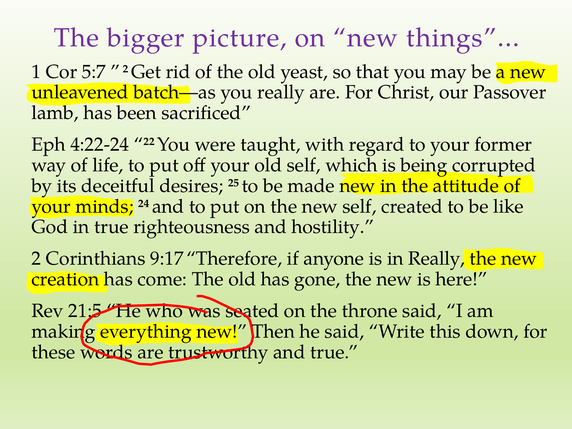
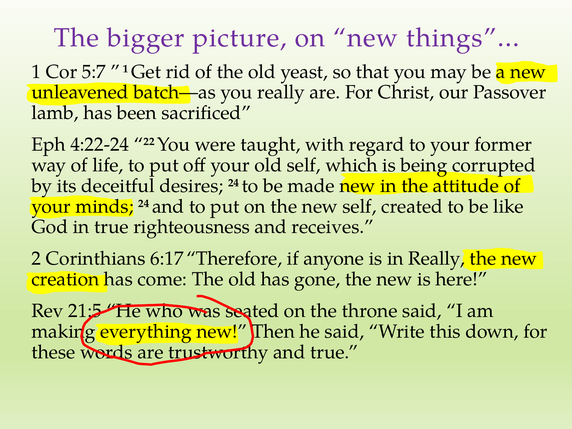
2 at (126, 69): 2 -> 1
desires 25: 25 -> 24
hostility: hostility -> receives
9:17: 9:17 -> 6:17
